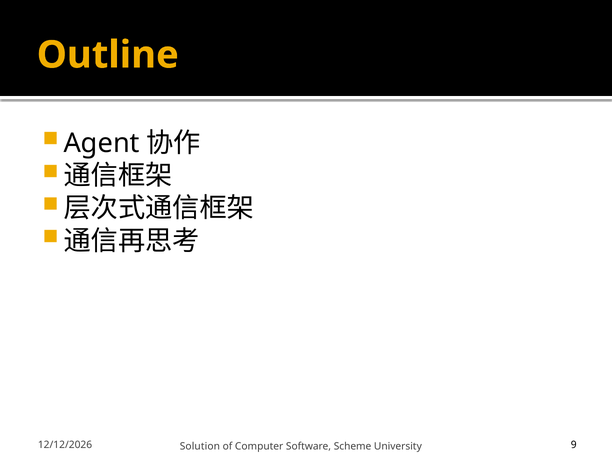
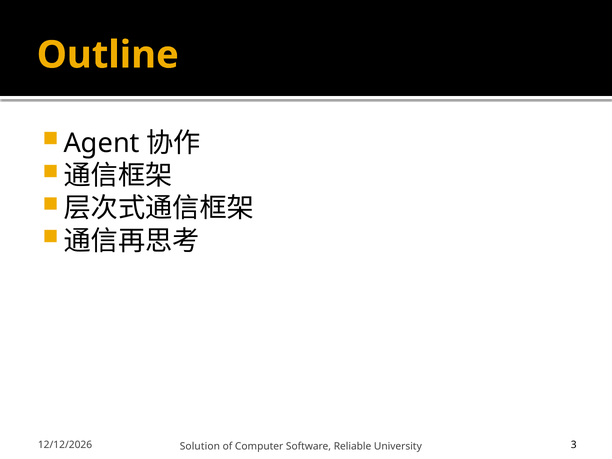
Scheme: Scheme -> Reliable
9: 9 -> 3
